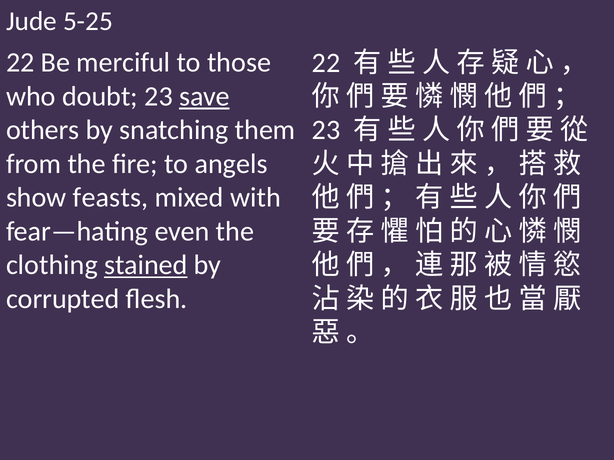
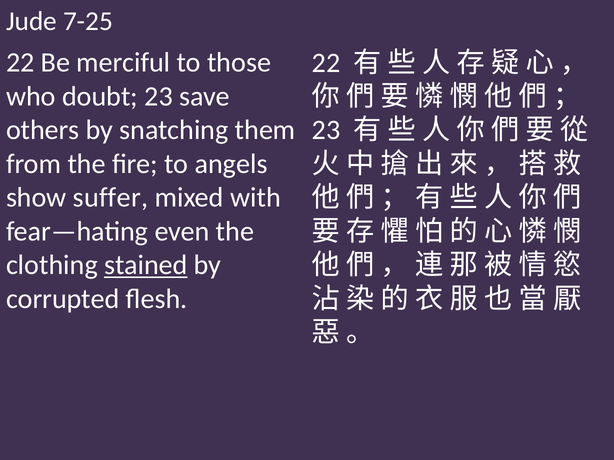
5-25: 5-25 -> 7-25
save underline: present -> none
feasts: feasts -> suffer
